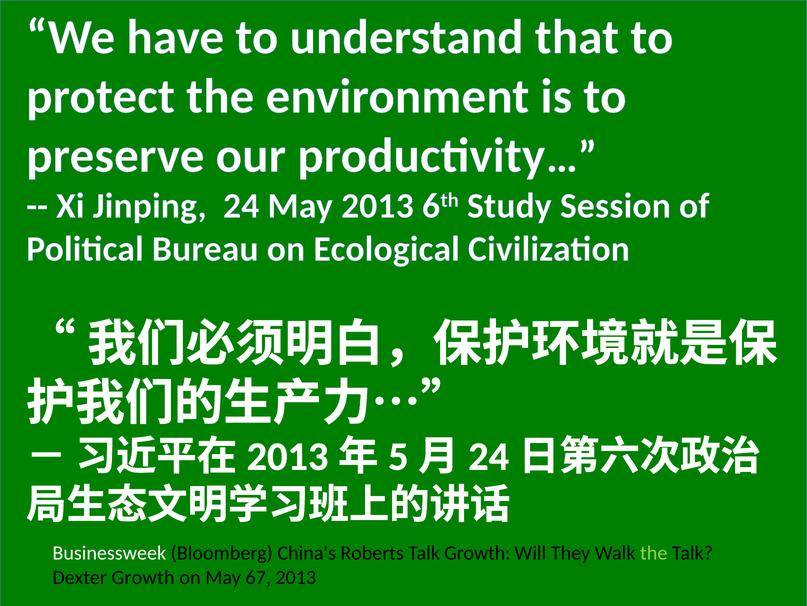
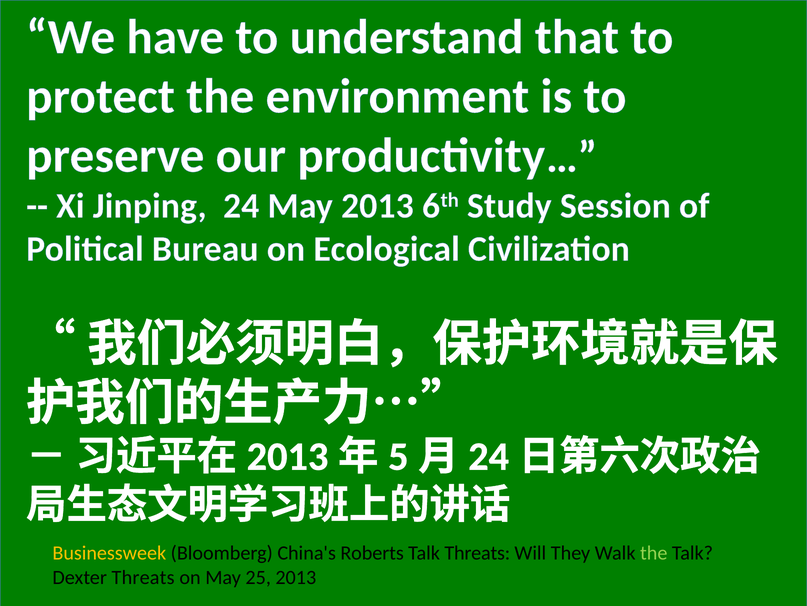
Businessweek colour: white -> yellow
Talk Growth: Growth -> Threats
Dexter Growth: Growth -> Threats
67: 67 -> 25
